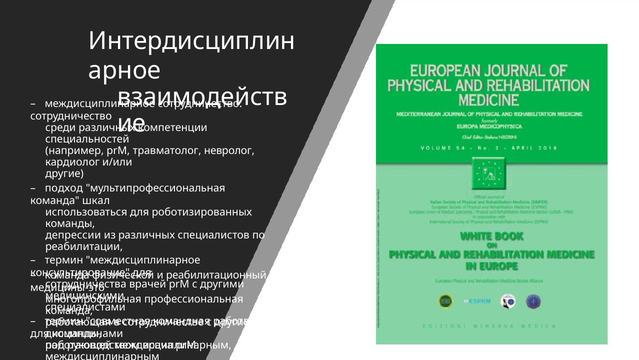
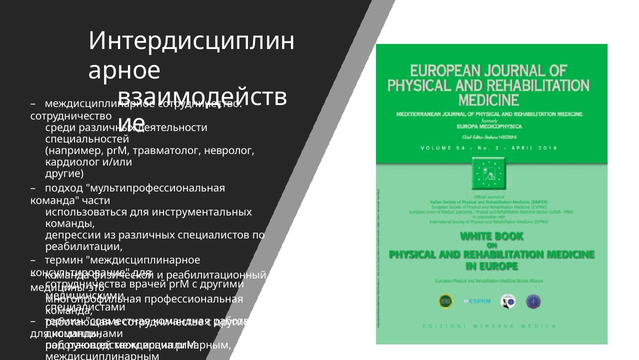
компетенции: компетенции -> деятельности
шкал: шкал -> части
роботизированных: роботизированных -> инструментальных
